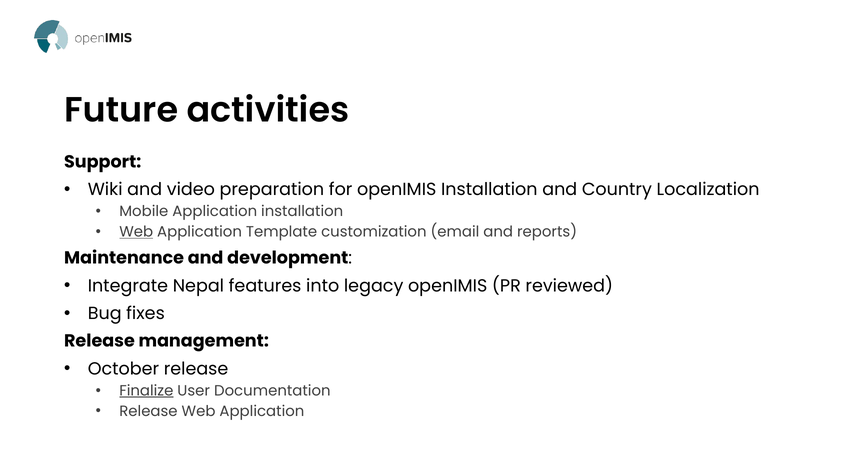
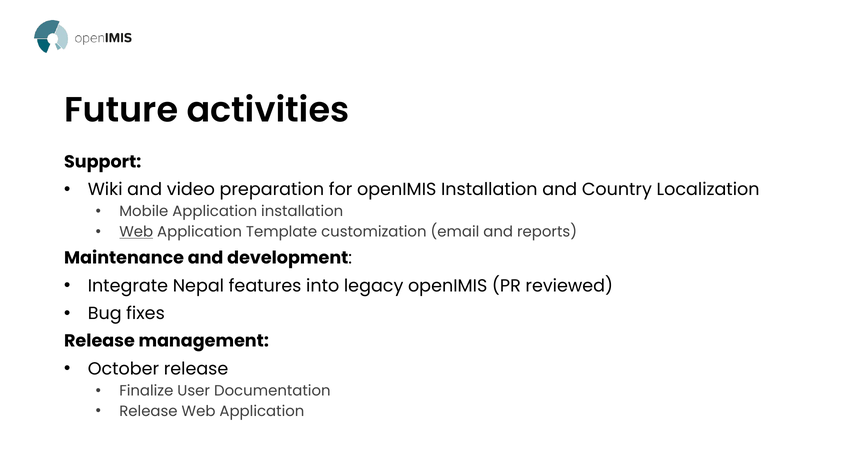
Finalize underline: present -> none
